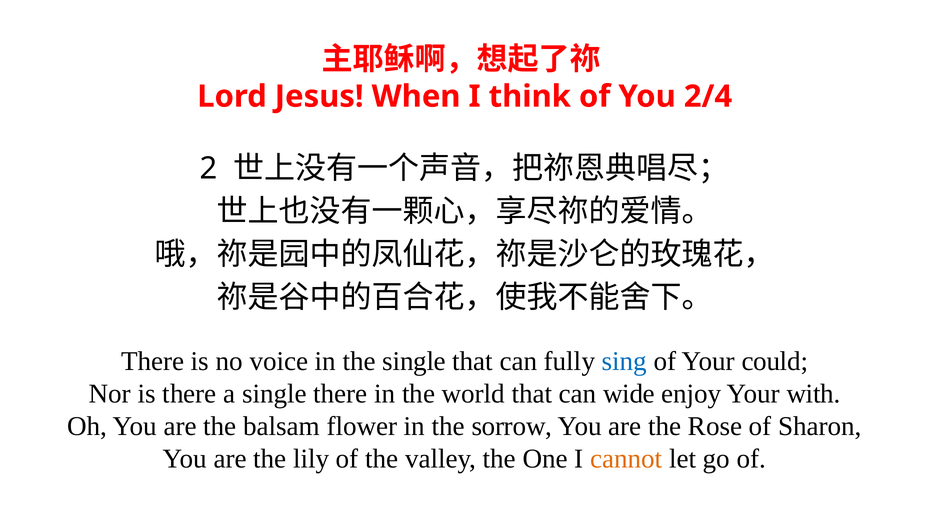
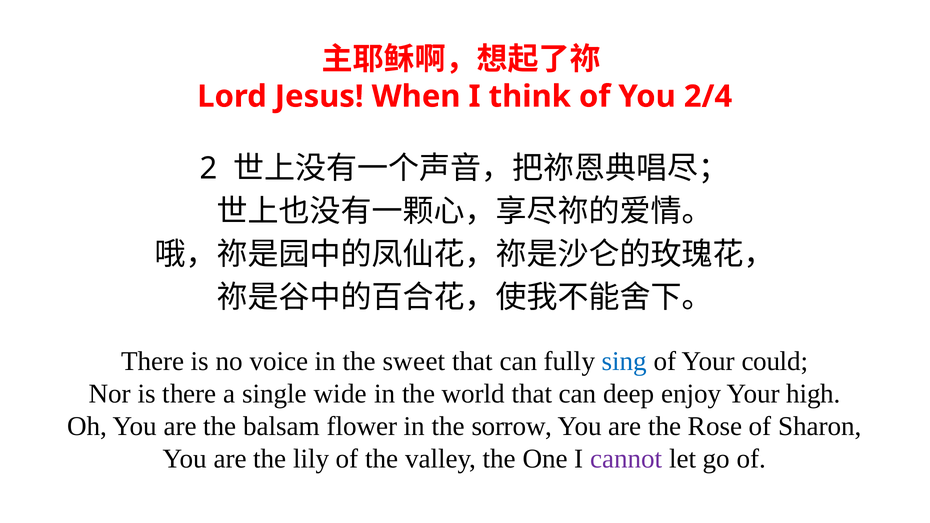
the single: single -> sweet
single there: there -> wide
wide: wide -> deep
with: with -> high
cannot colour: orange -> purple
